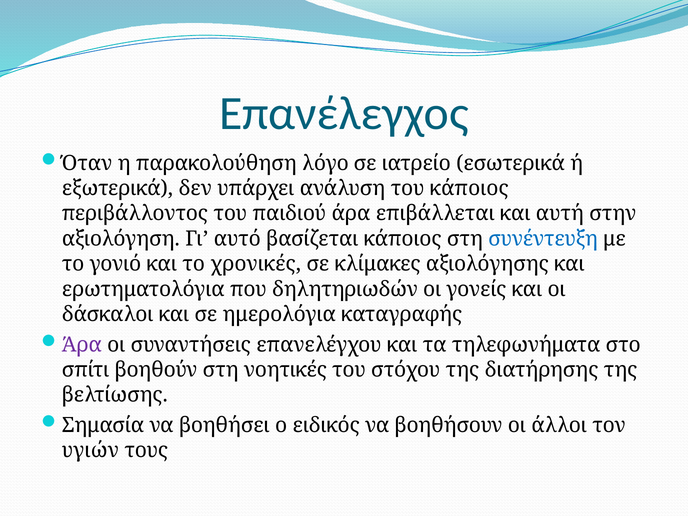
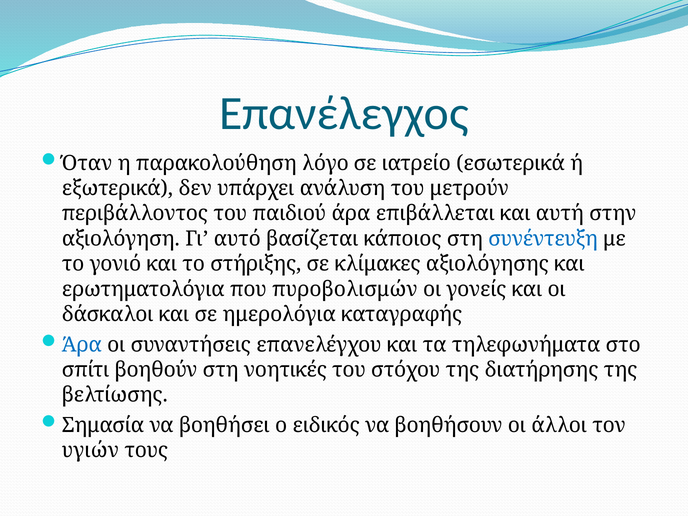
του κάποιος: κάποιος -> μετρούν
χρονικές: χρονικές -> στήριξης
δηλητηριωδών: δηλητηριωδών -> πυροβολισμών
Άρα at (82, 345) colour: purple -> blue
